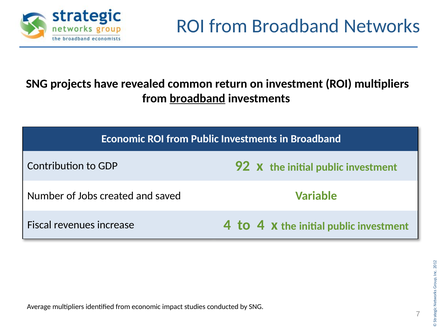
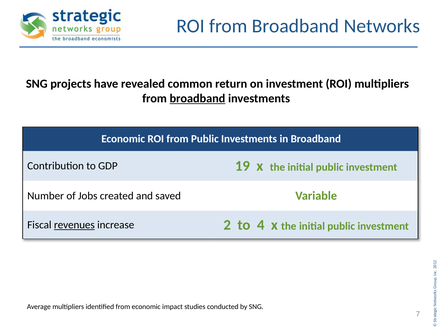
92: 92 -> 19
revenues underline: none -> present
increase 4: 4 -> 2
